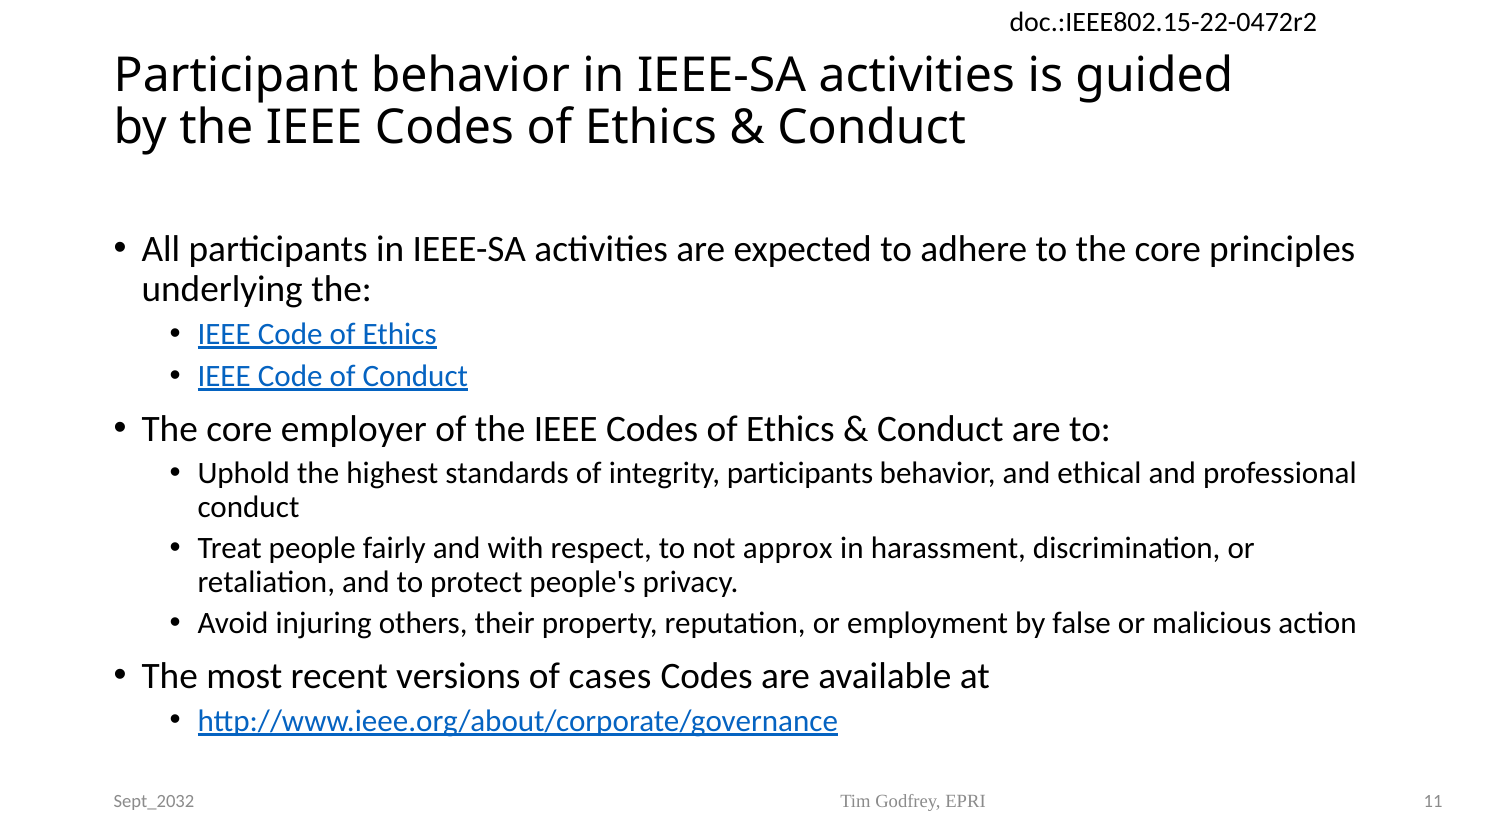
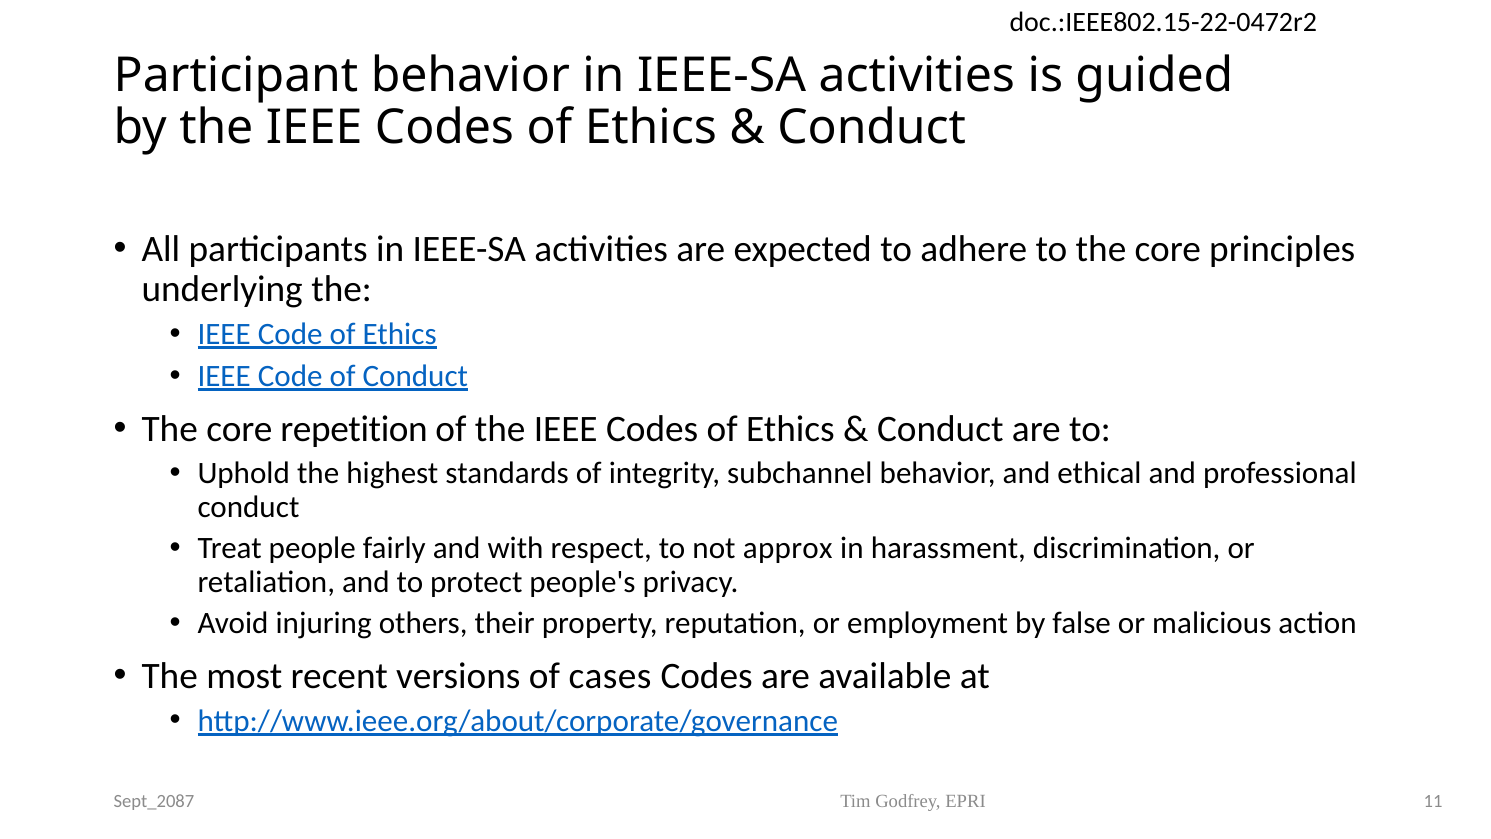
employer: employer -> repetition
integrity participants: participants -> subchannel
Sept_2032: Sept_2032 -> Sept_2087
